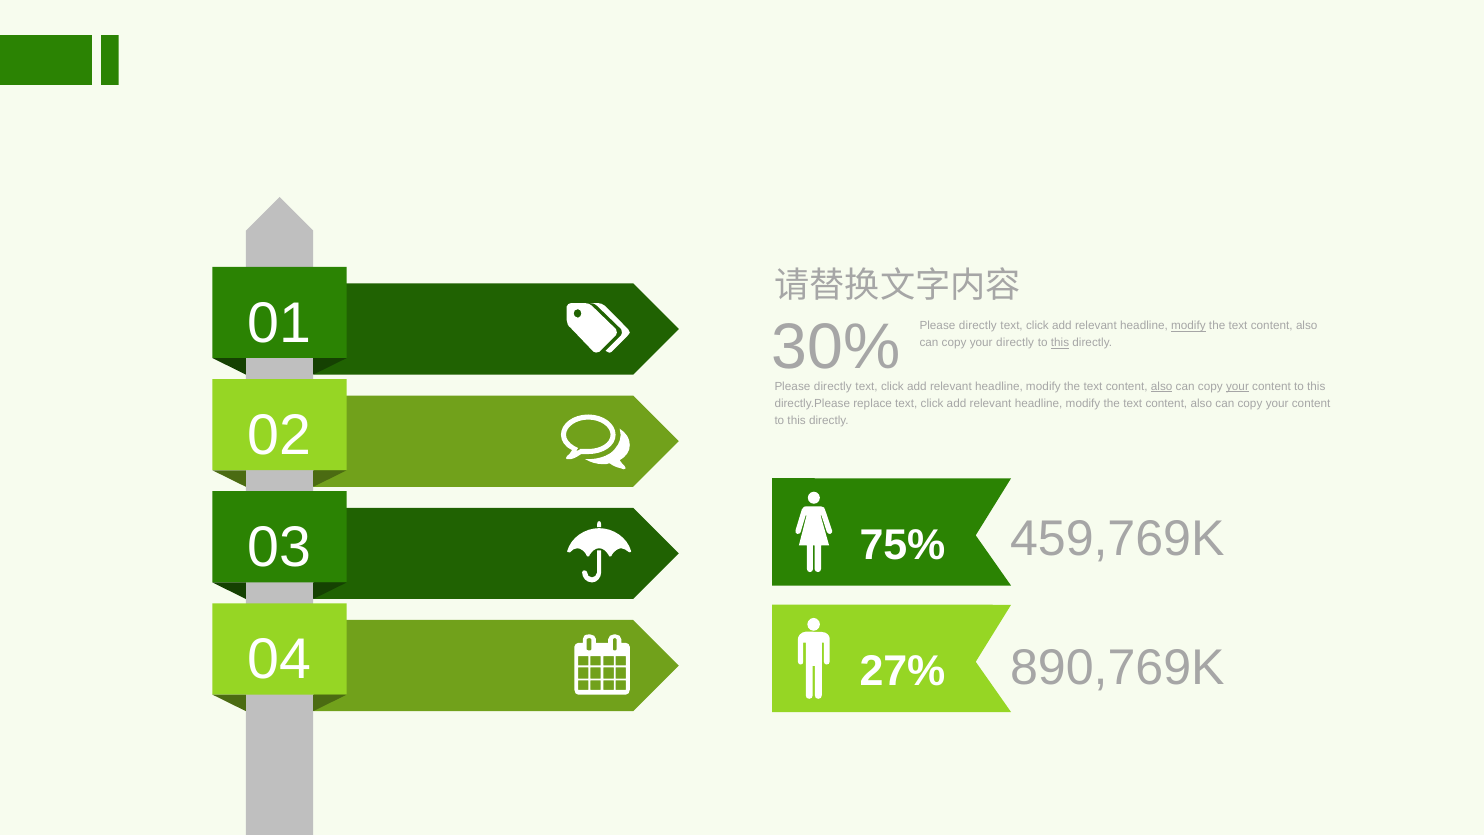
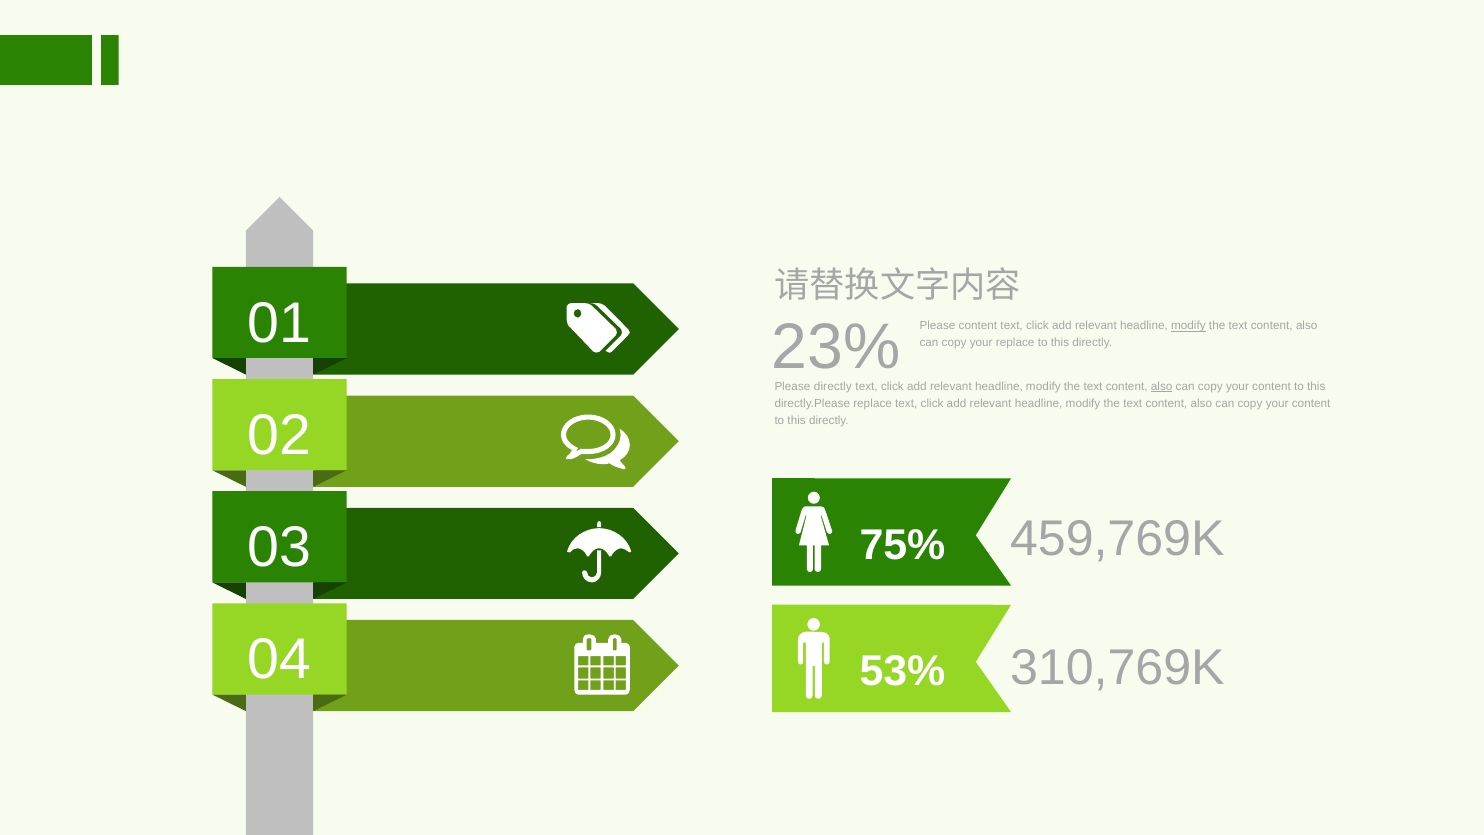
30%: 30% -> 23%
directly at (978, 326): directly -> content
your directly: directly -> replace
this at (1060, 343) underline: present -> none
your at (1237, 387) underline: present -> none
890,769K: 890,769K -> 310,769K
27%: 27% -> 53%
